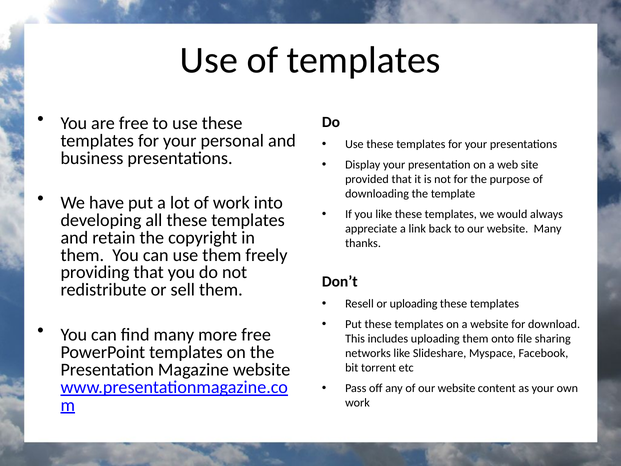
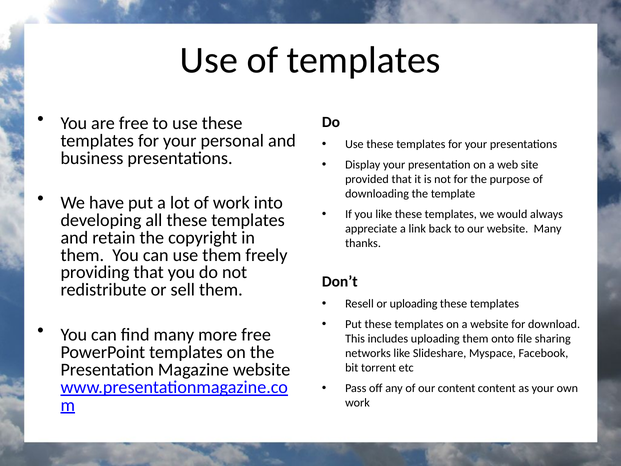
of our website: website -> content
